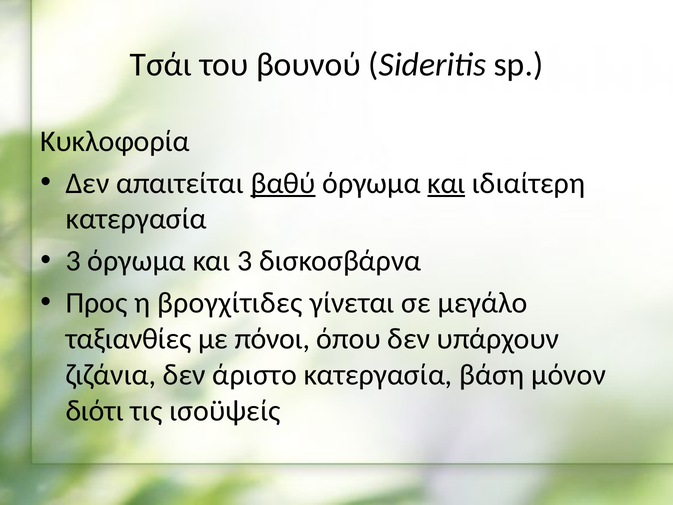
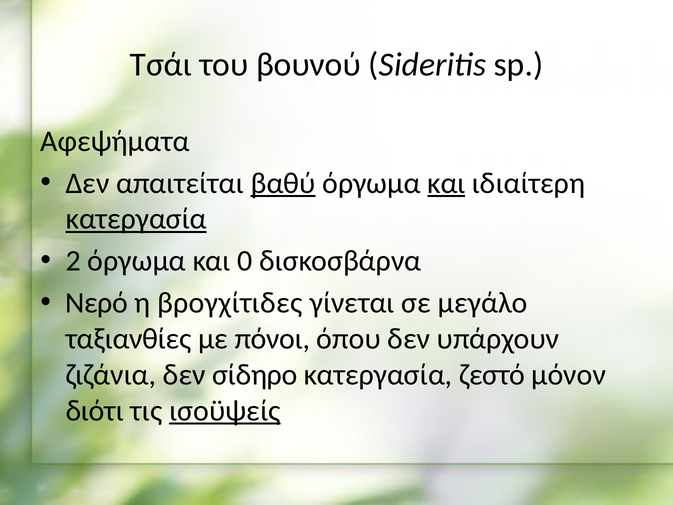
Κυκλοφορία: Κυκλοφορία -> Αφεψήματα
κατεργασία at (136, 219) underline: none -> present
3 at (73, 261): 3 -> 2
και 3: 3 -> 0
Προς: Προς -> Νερό
άριστο: άριστο -> σίδηρο
βάση: βάση -> ζεστό
ισοϋψείς underline: none -> present
